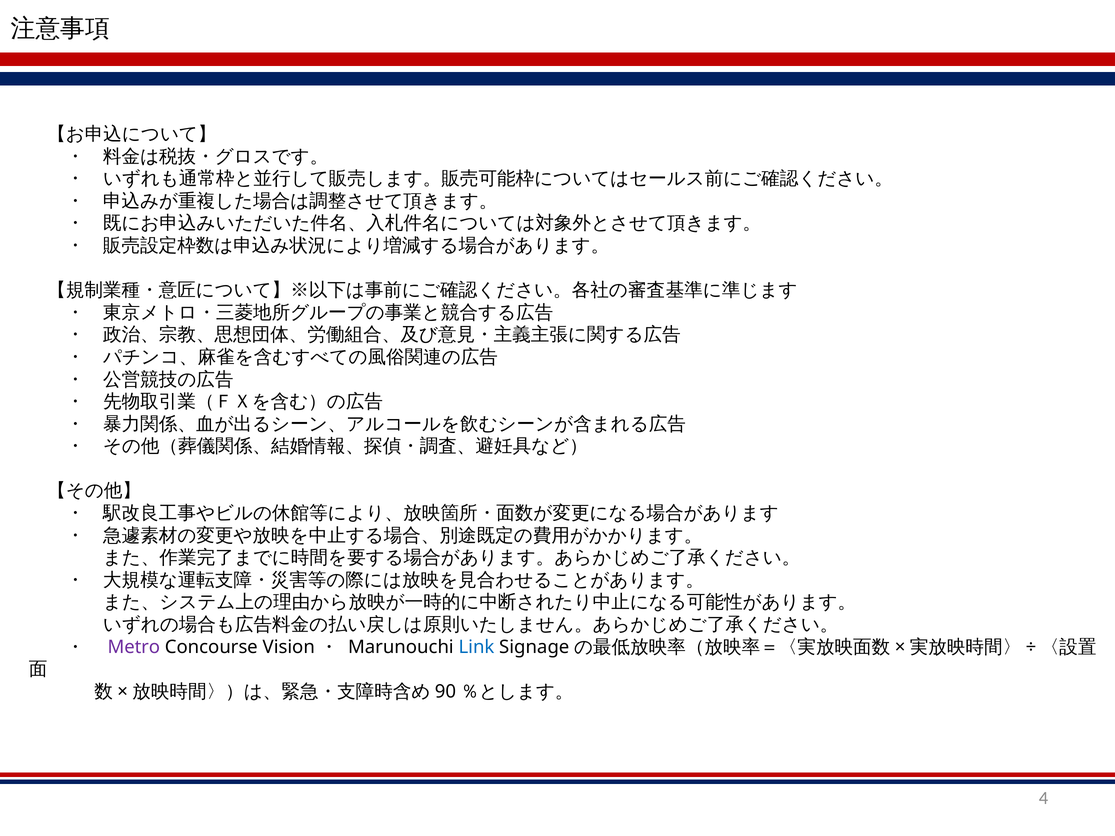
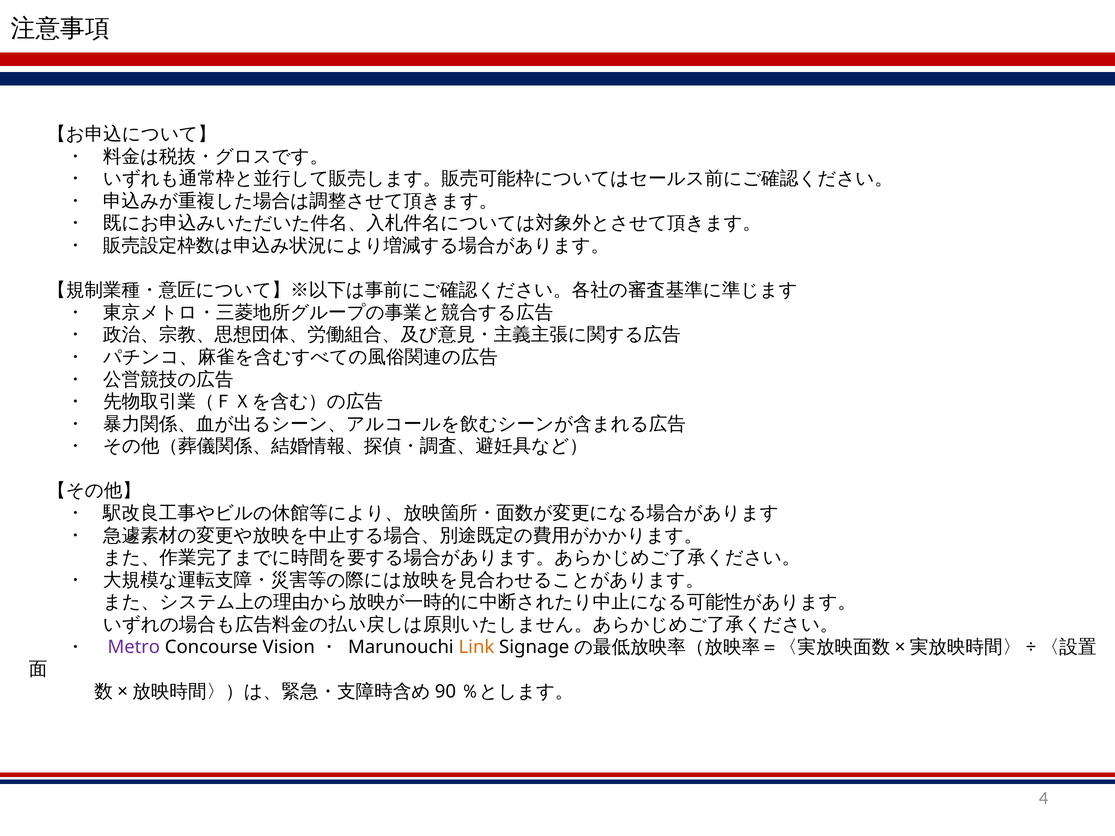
Link colour: blue -> orange
